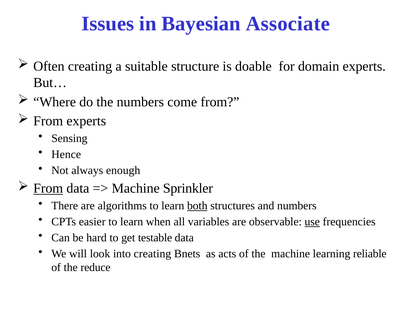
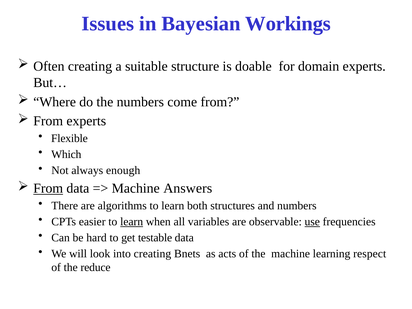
Associate: Associate -> Workings
Sensing: Sensing -> Flexible
Hence: Hence -> Which
Sprinkler: Sprinkler -> Answers
both underline: present -> none
learn at (132, 222) underline: none -> present
reliable: reliable -> respect
